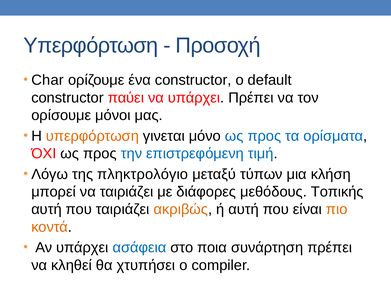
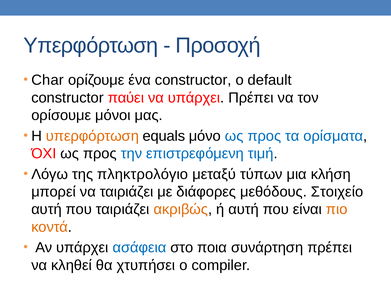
γινεται: γινεται -> equals
Τοπικής: Τοπικής -> Στοιχείο
